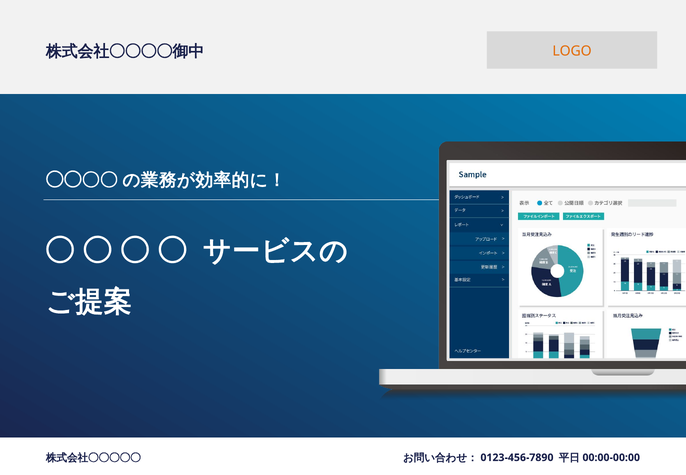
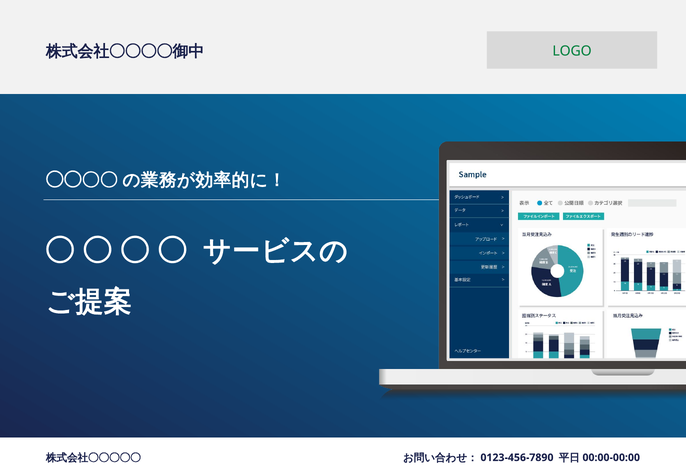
LOGO at (572, 51) colour: orange -> green
